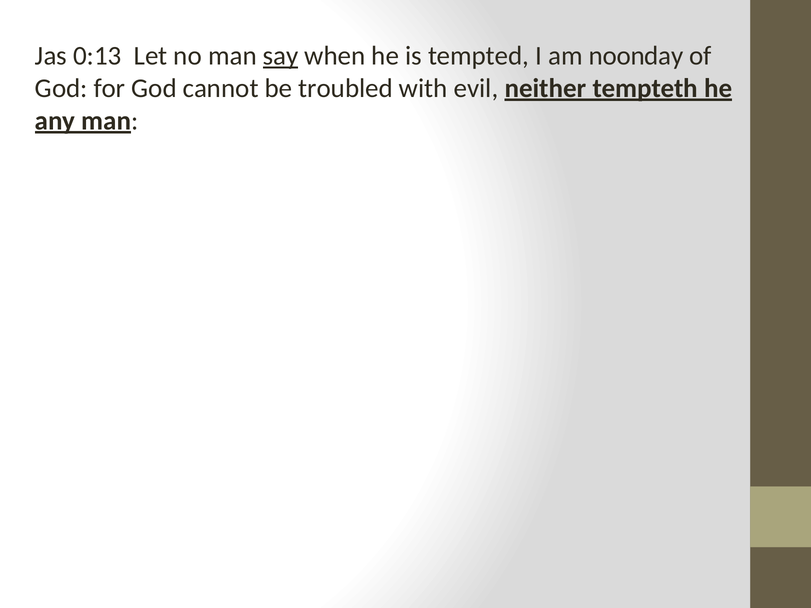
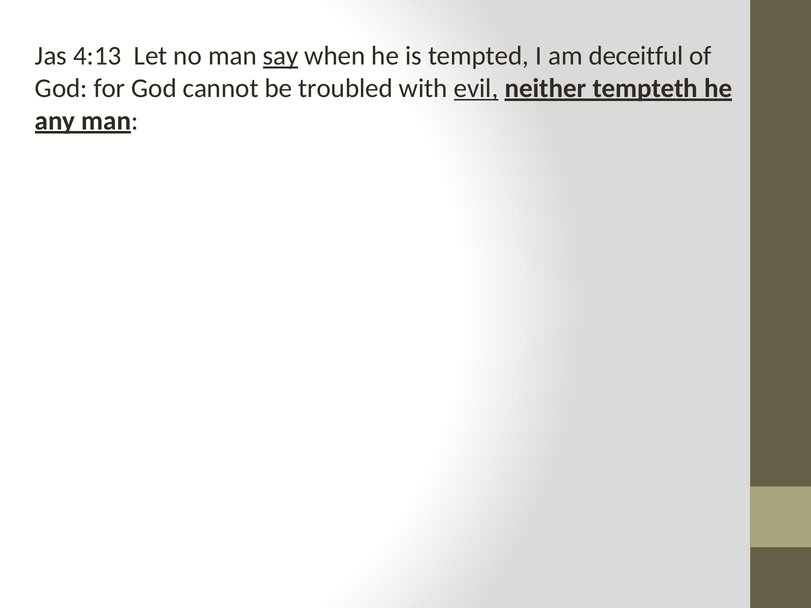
0:13: 0:13 -> 4:13
noonday: noonday -> deceitful
evil underline: none -> present
